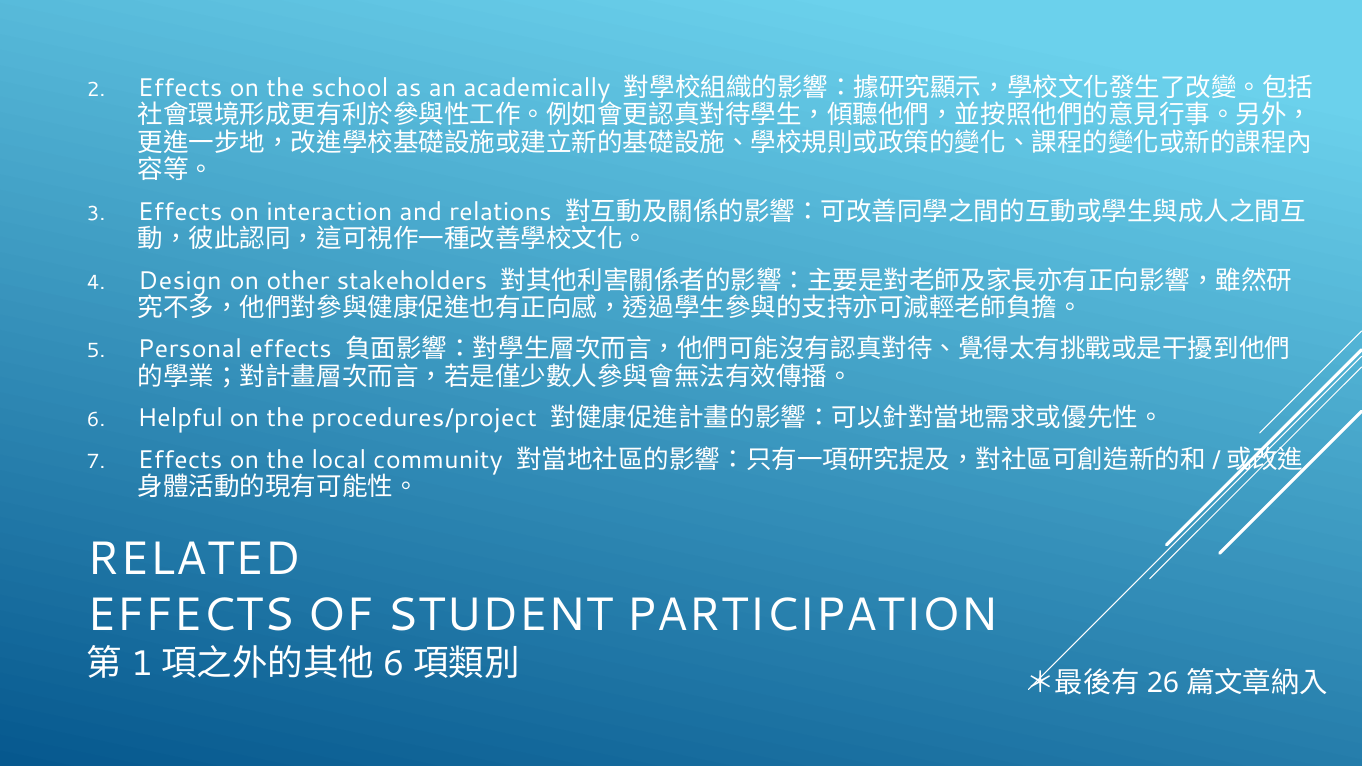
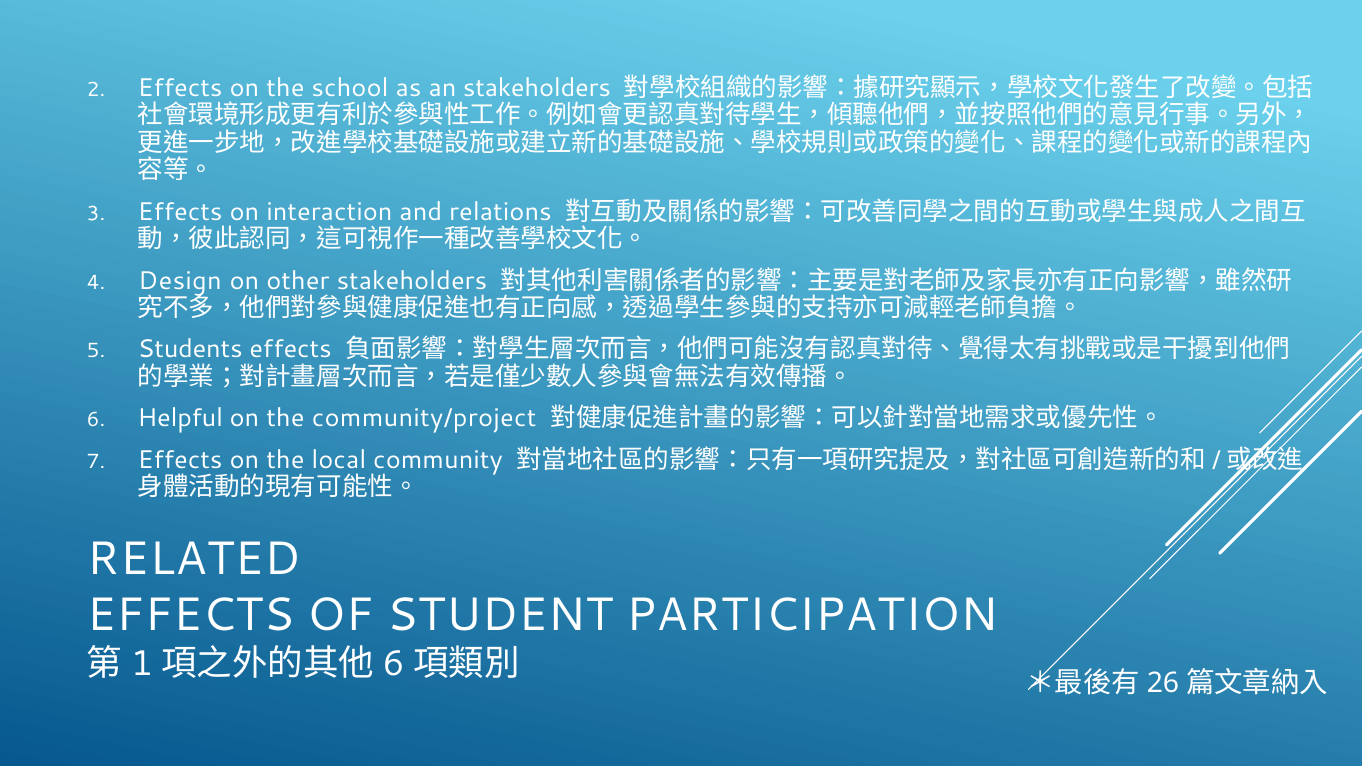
an academically: academically -> stakeholders
Personal: Personal -> Students
procedures/project: procedures/project -> community/project
